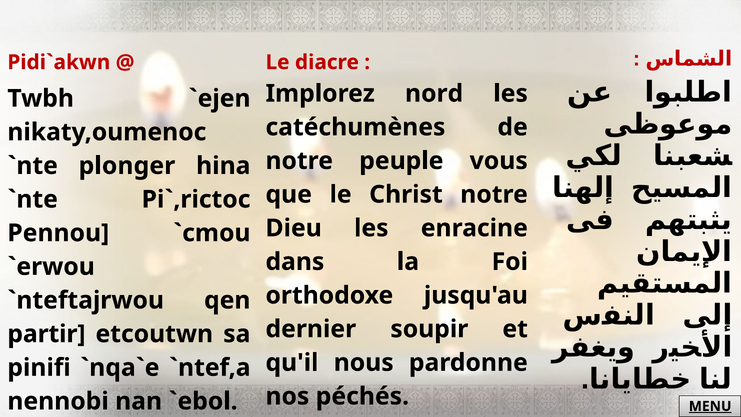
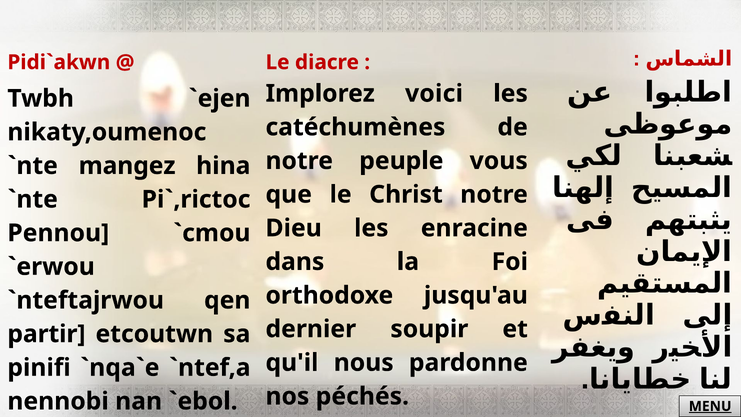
nord: nord -> voici
plonger: plonger -> mangez
